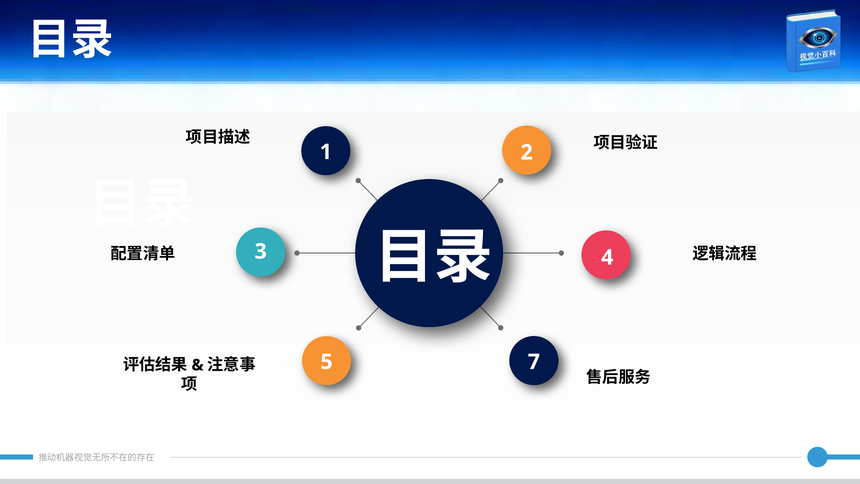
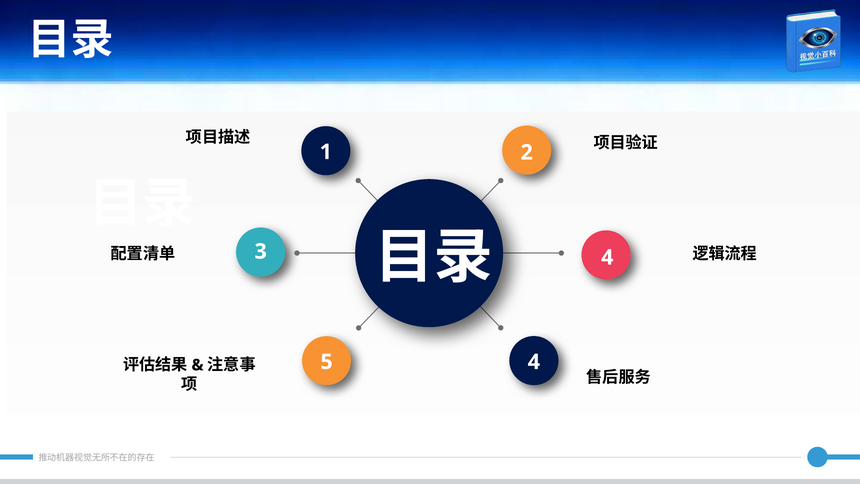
5 7: 7 -> 4
